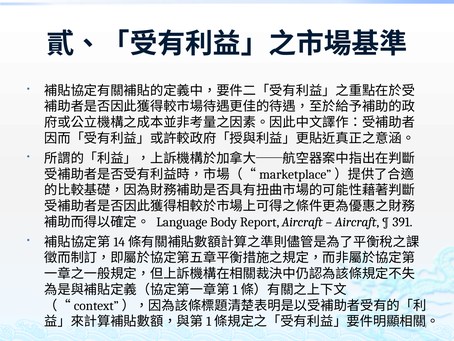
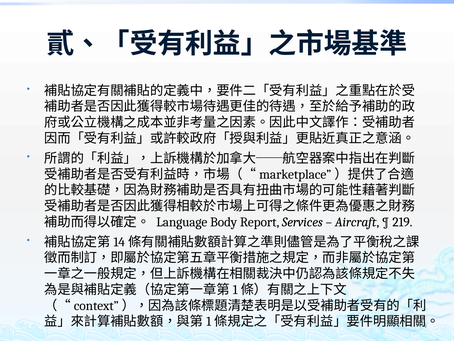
Report Aircraft: Aircraft -> Services
391: 391 -> 219
